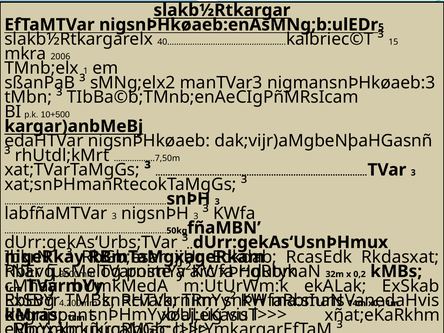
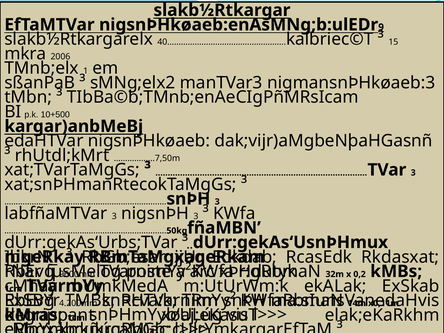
5: 5 -> 9
xñat;eKaRkhm: xñat;eKaRkhm -> elak;eKaRkhm
